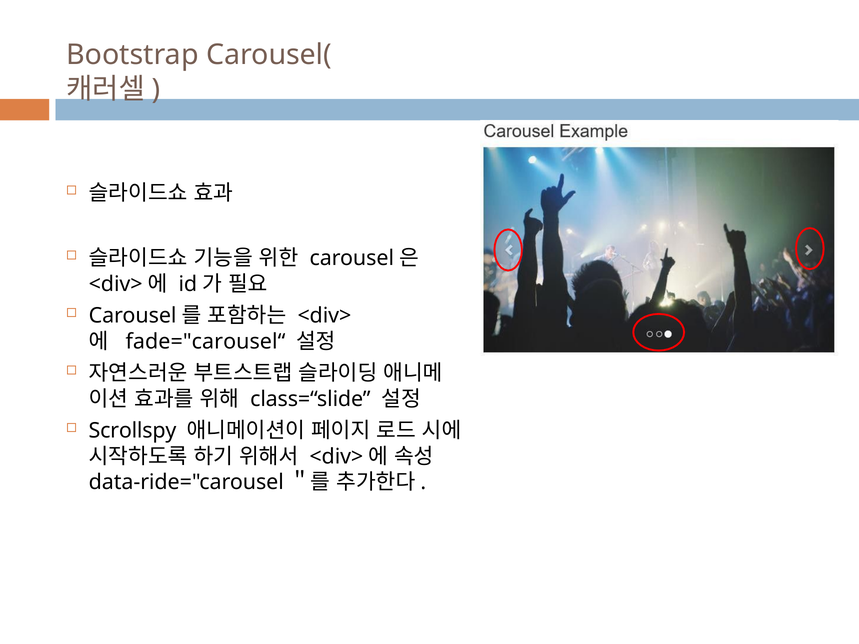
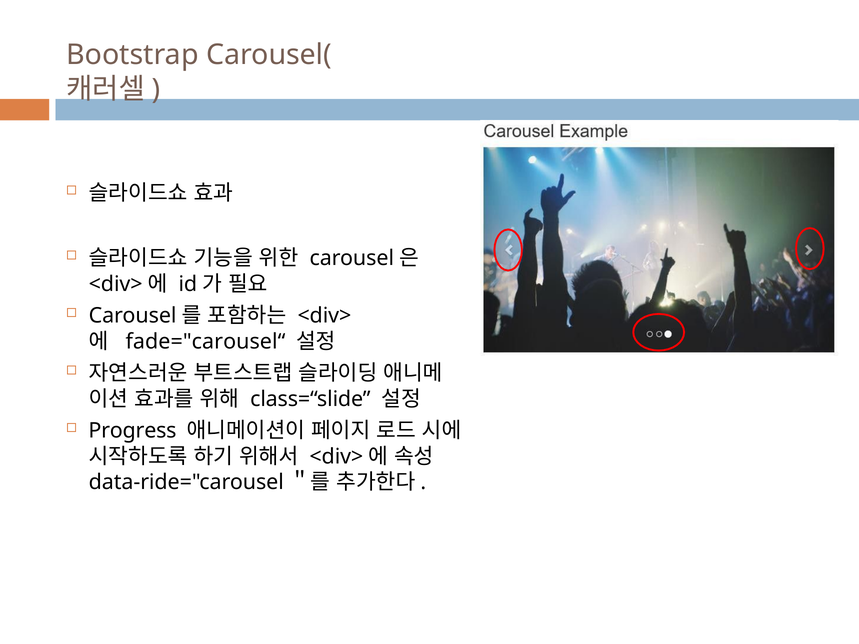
Scrollspy: Scrollspy -> Progress
